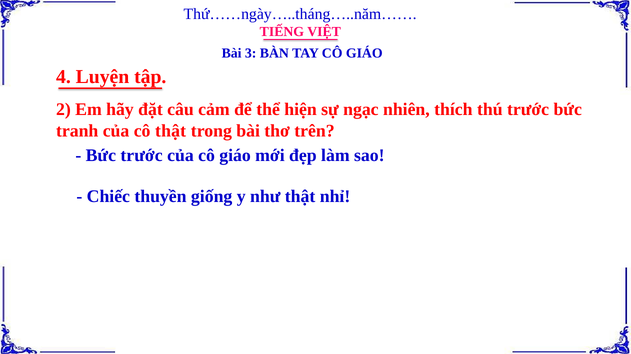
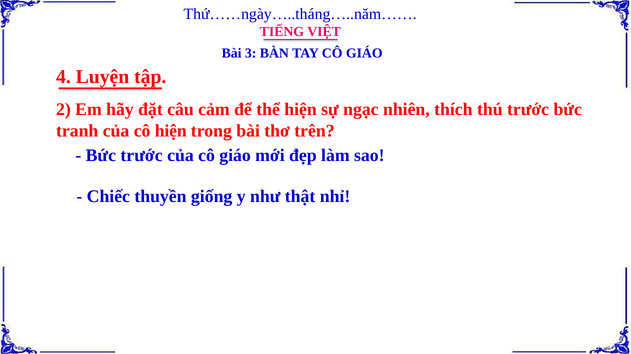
cô thật: thật -> hiện
